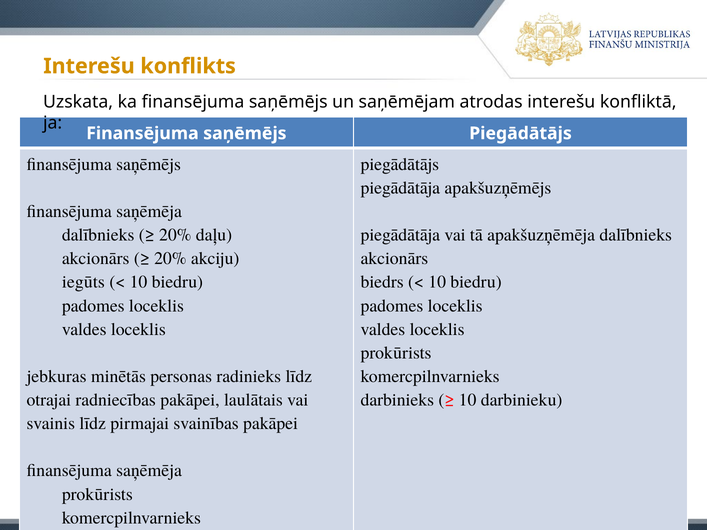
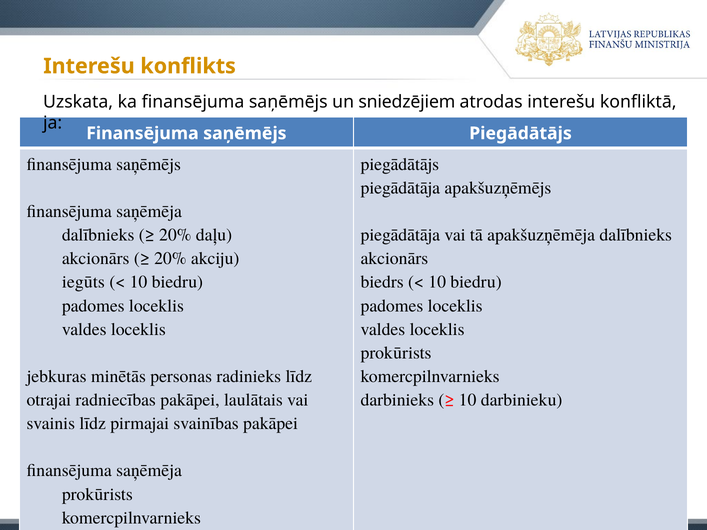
saņēmējam: saņēmējam -> sniedzējiem
